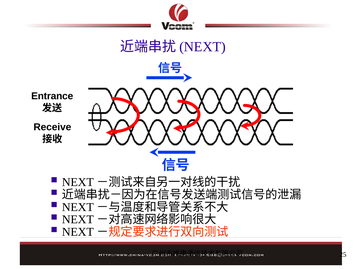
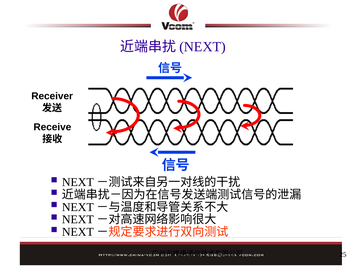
Entrance: Entrance -> Receiver
